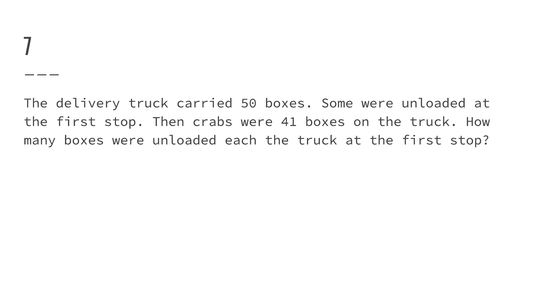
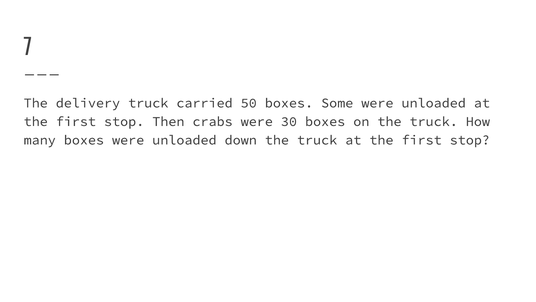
41: 41 -> 30
each: each -> down
